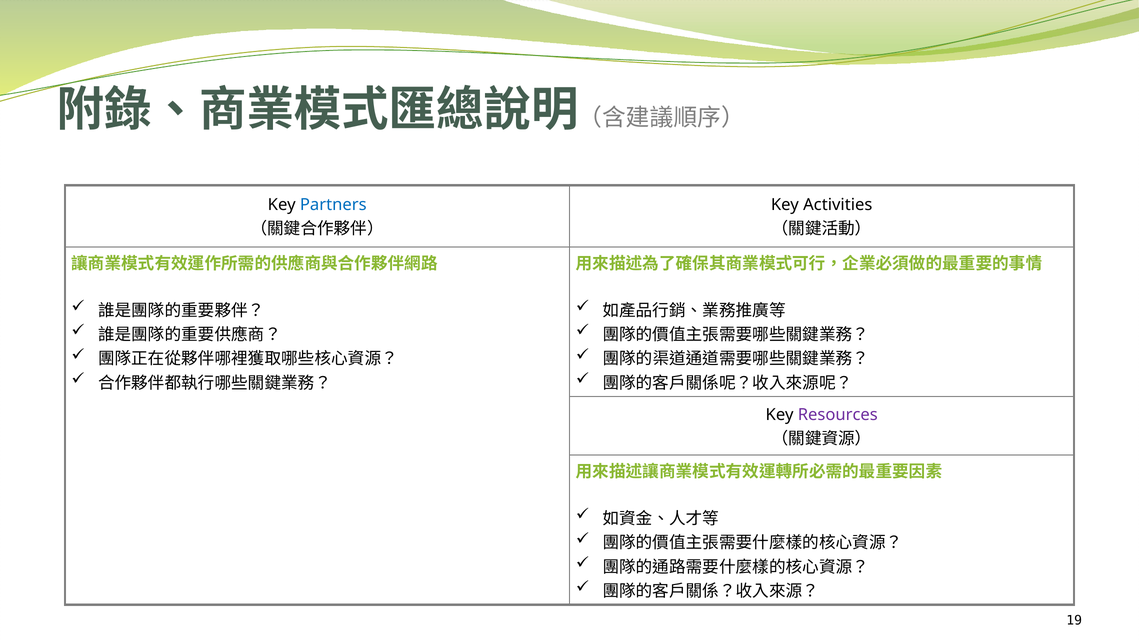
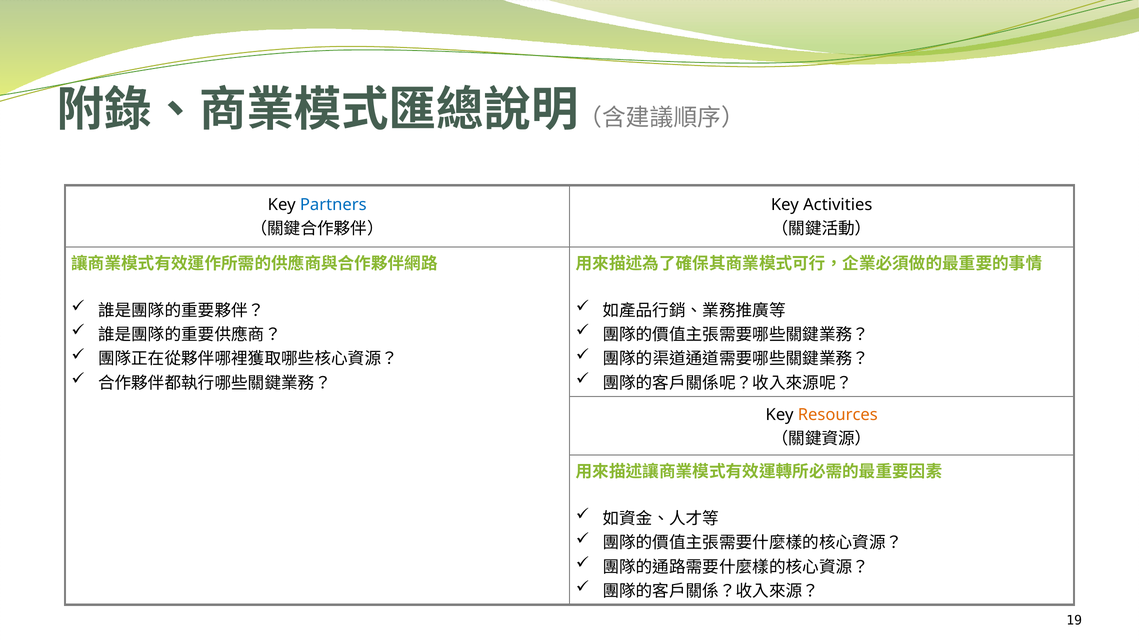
Resources colour: purple -> orange
